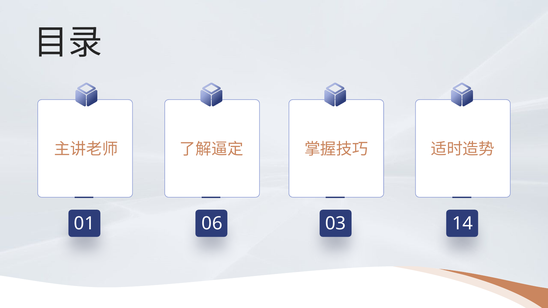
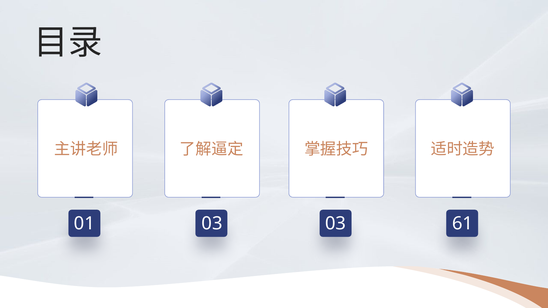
01 06: 06 -> 03
14: 14 -> 61
